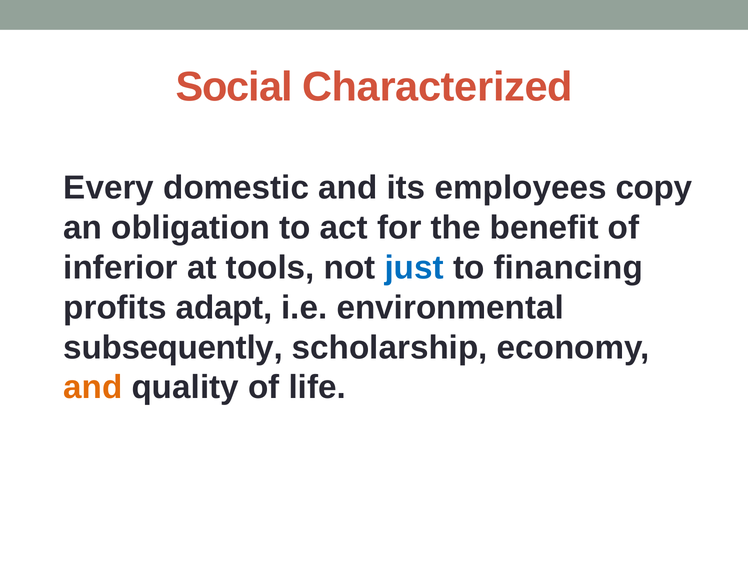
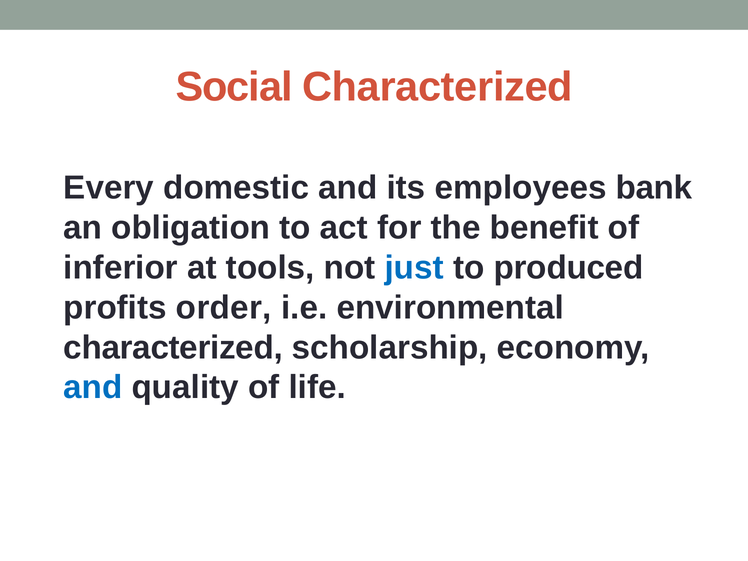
copy: copy -> bank
financing: financing -> produced
adapt: adapt -> order
subsequently at (173, 348): subsequently -> characterized
and at (93, 388) colour: orange -> blue
